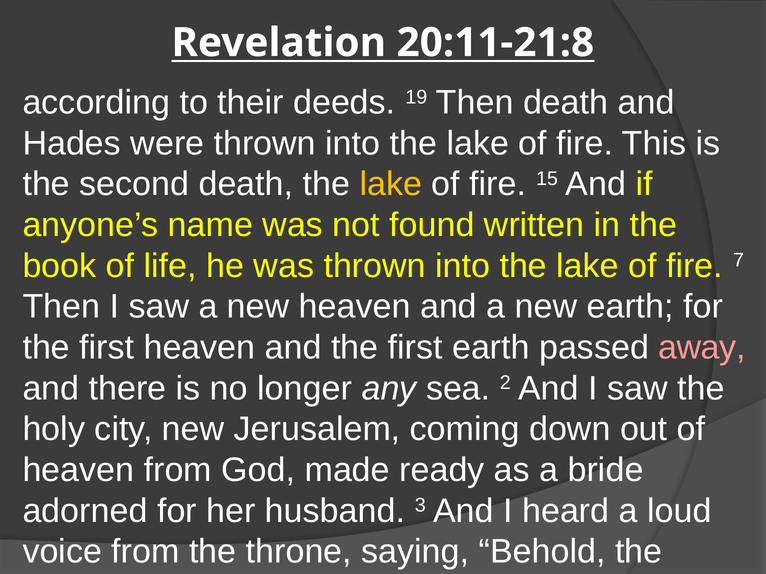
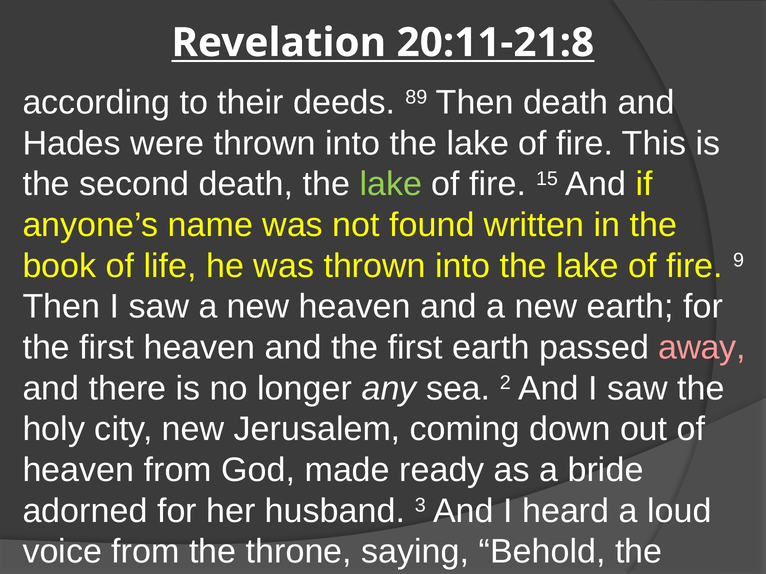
19: 19 -> 89
lake at (391, 184) colour: yellow -> light green
7: 7 -> 9
